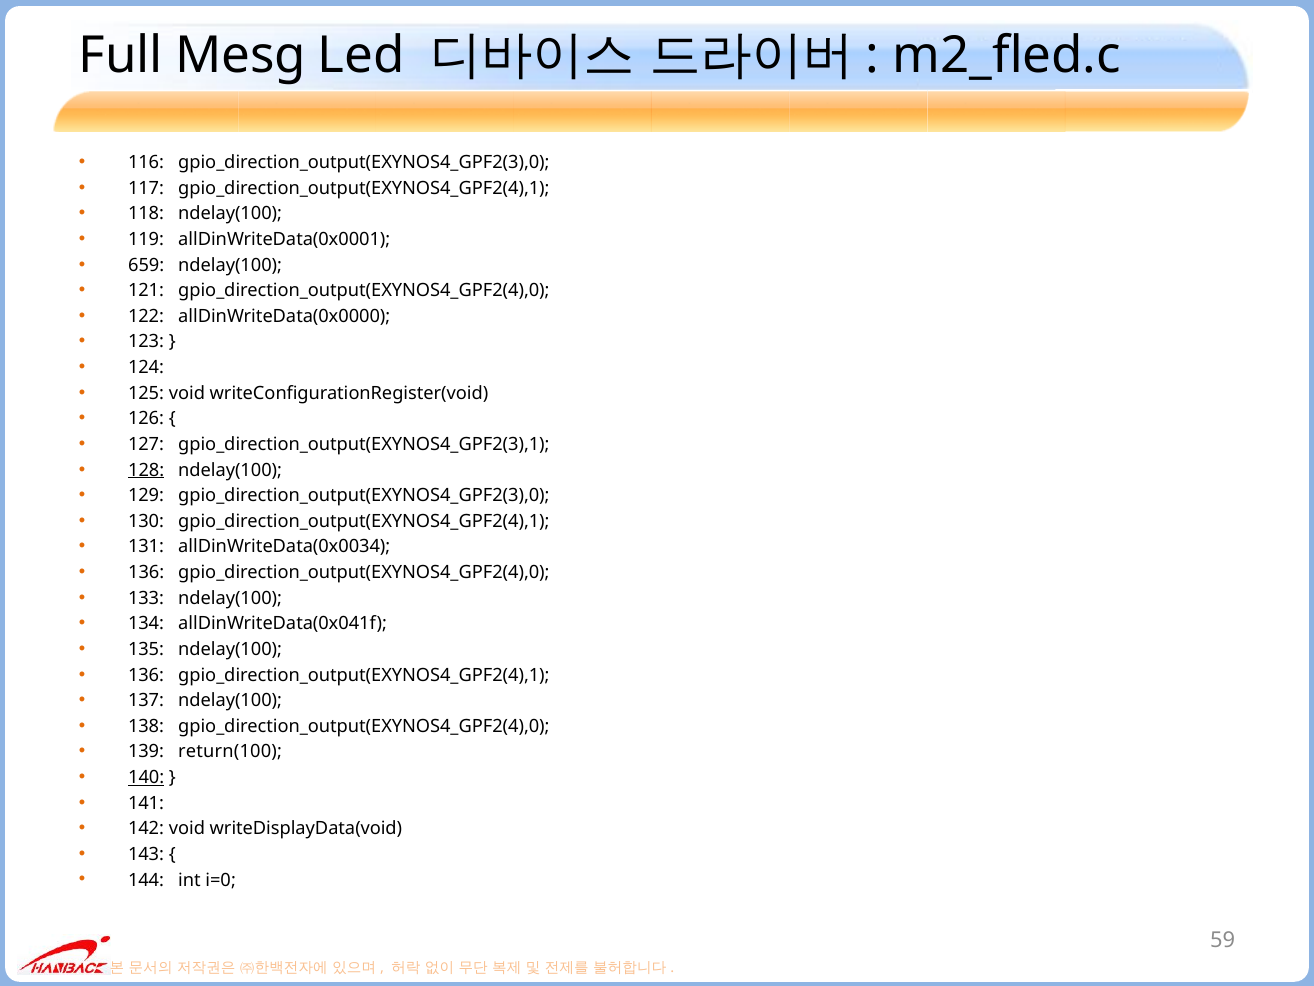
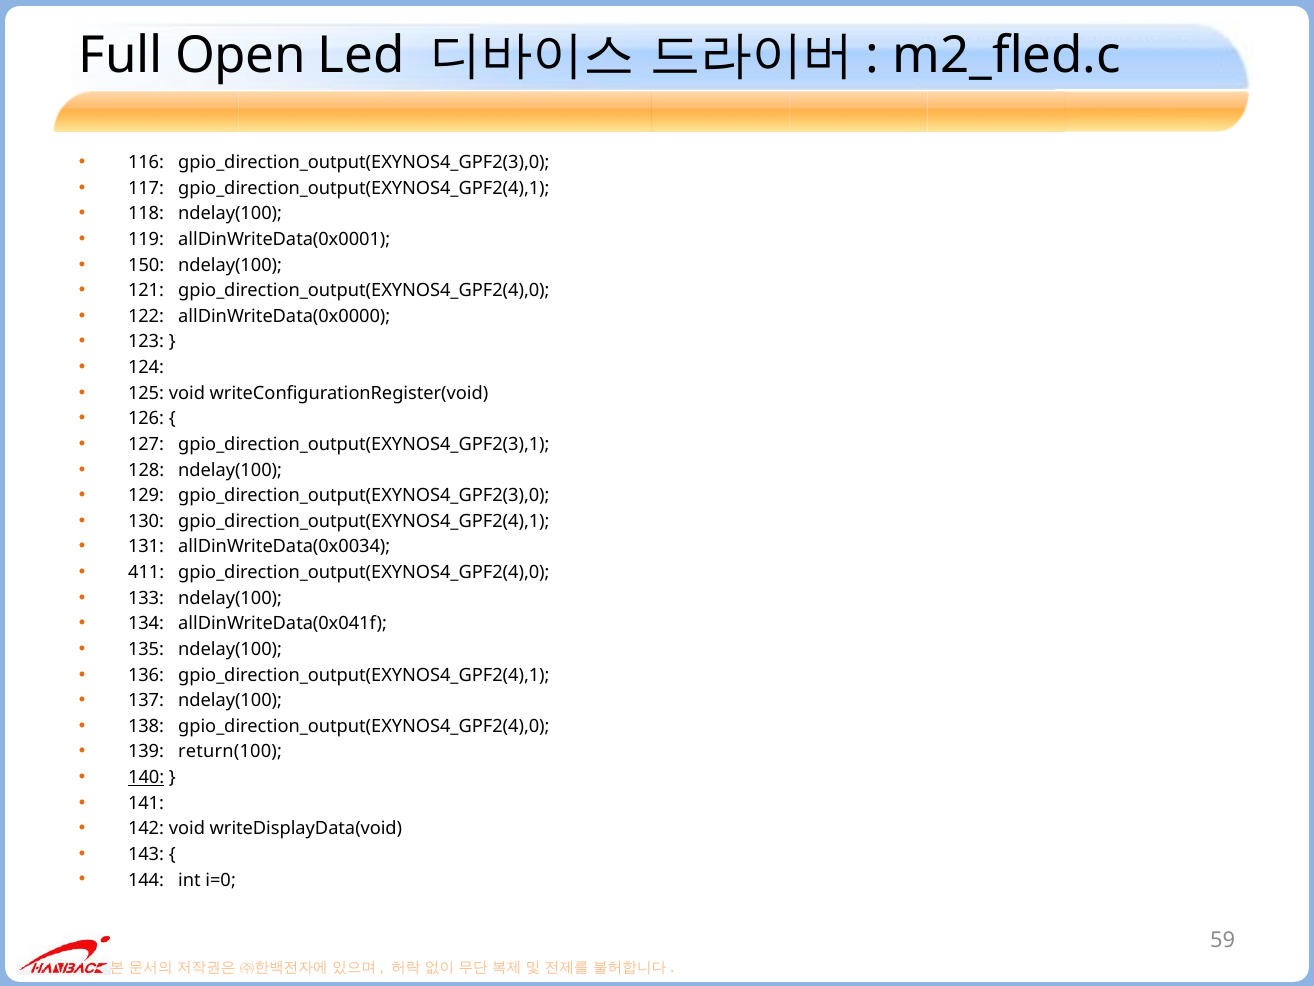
Mesg: Mesg -> Open
659: 659 -> 150
128 underline: present -> none
136 at (146, 572): 136 -> 411
